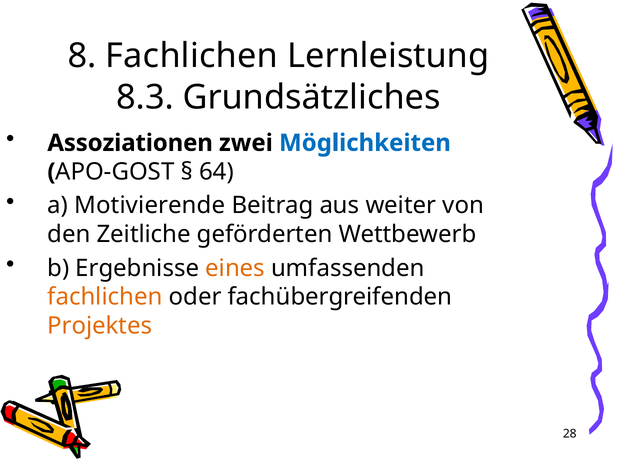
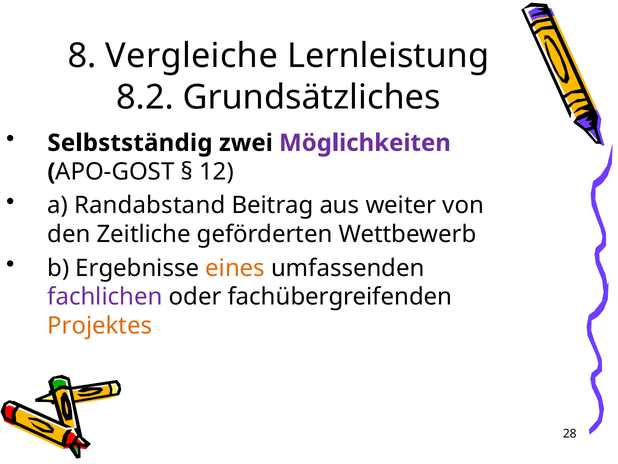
8 Fachlichen: Fachlichen -> Vergleiche
8.3: 8.3 -> 8.2
Assoziationen: Assoziationen -> Selbstständig
Möglichkeiten colour: blue -> purple
64: 64 -> 12
Motivierende: Motivierende -> Randabstand
fachlichen at (105, 297) colour: orange -> purple
